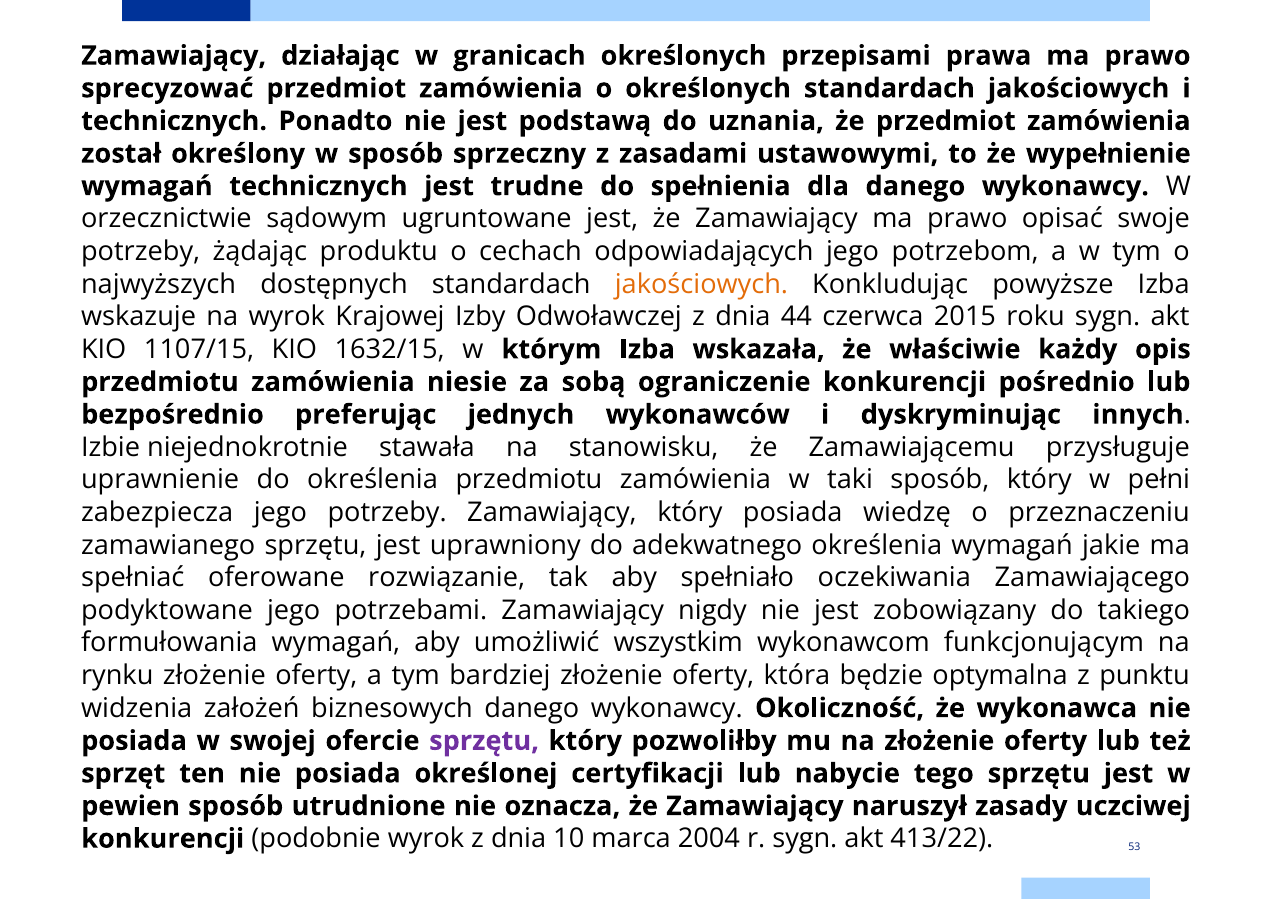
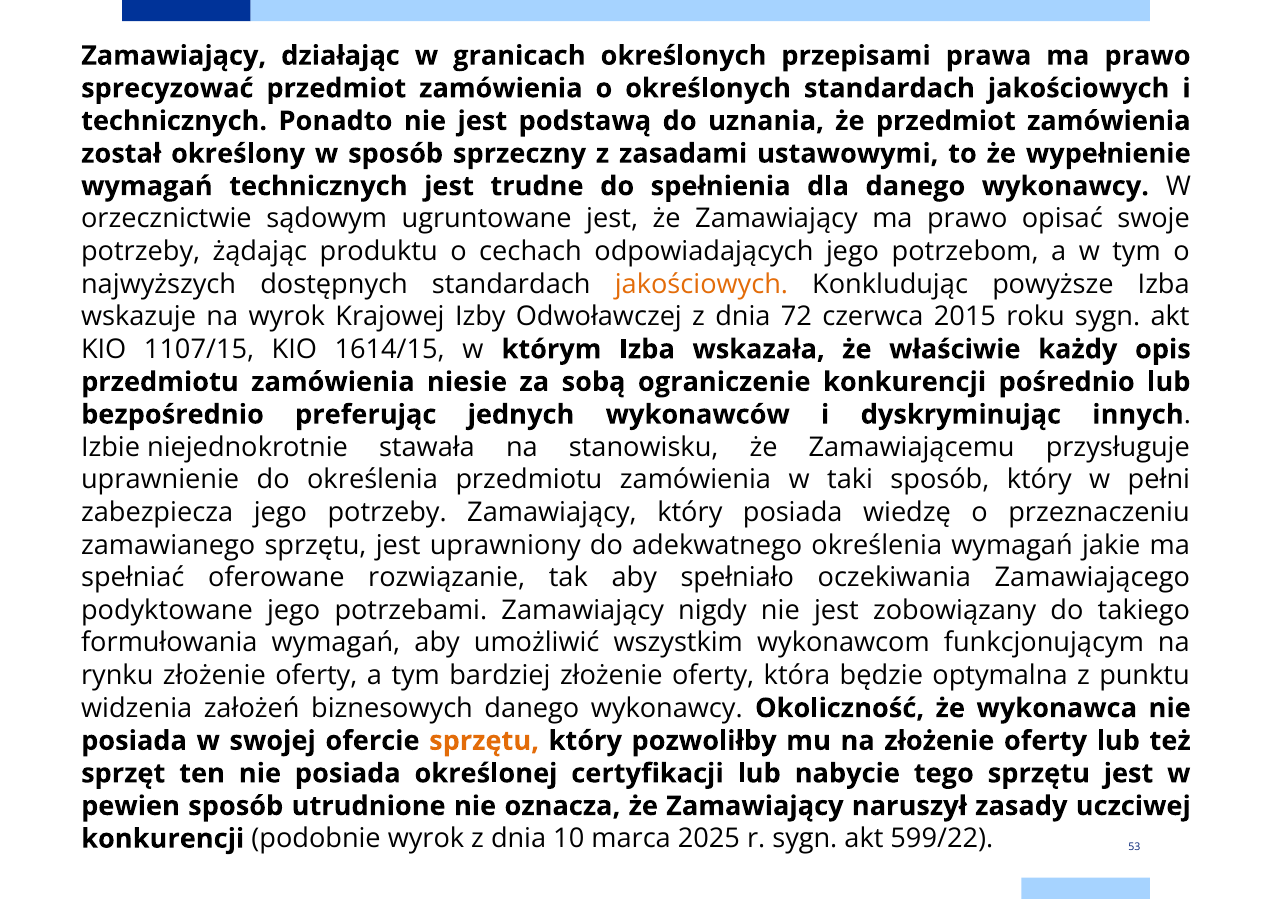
44: 44 -> 72
1632/15: 1632/15 -> 1614/15
sprzętu at (484, 741) colour: purple -> orange
2004: 2004 -> 2025
413/22: 413/22 -> 599/22
